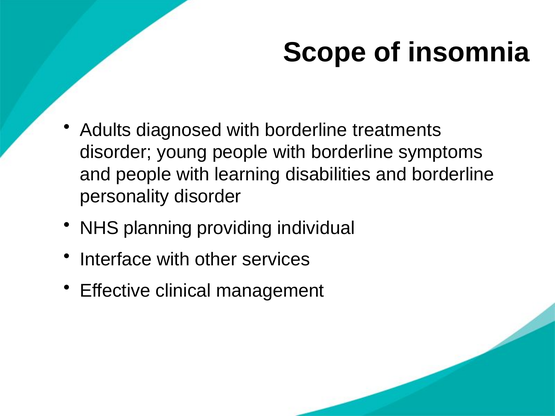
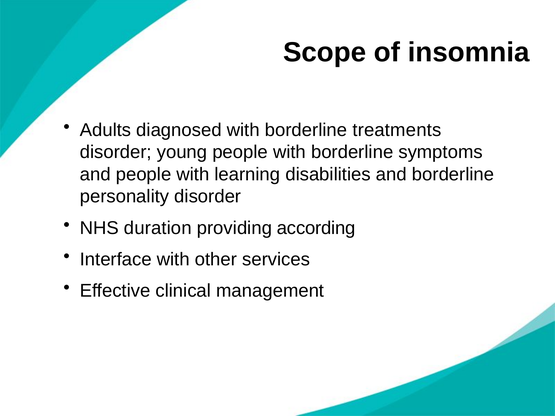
planning: planning -> duration
individual: individual -> according
